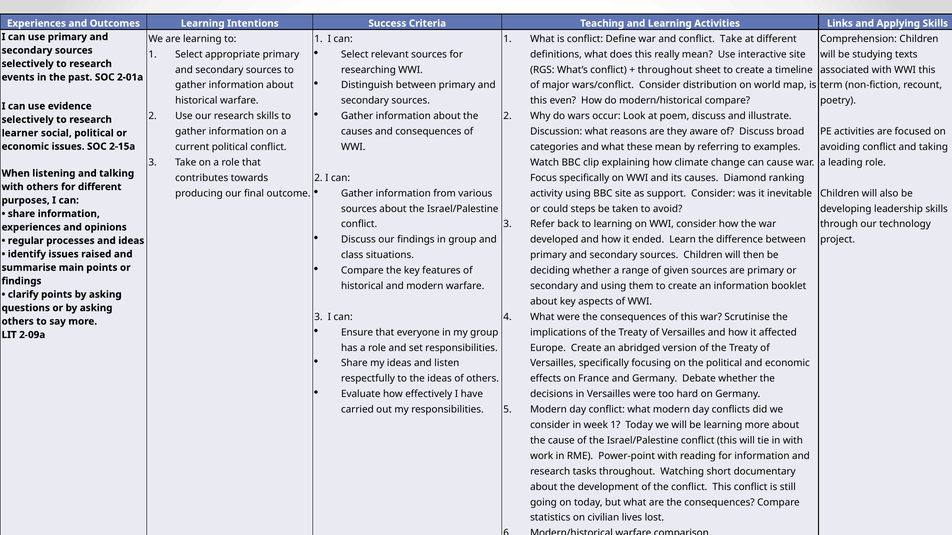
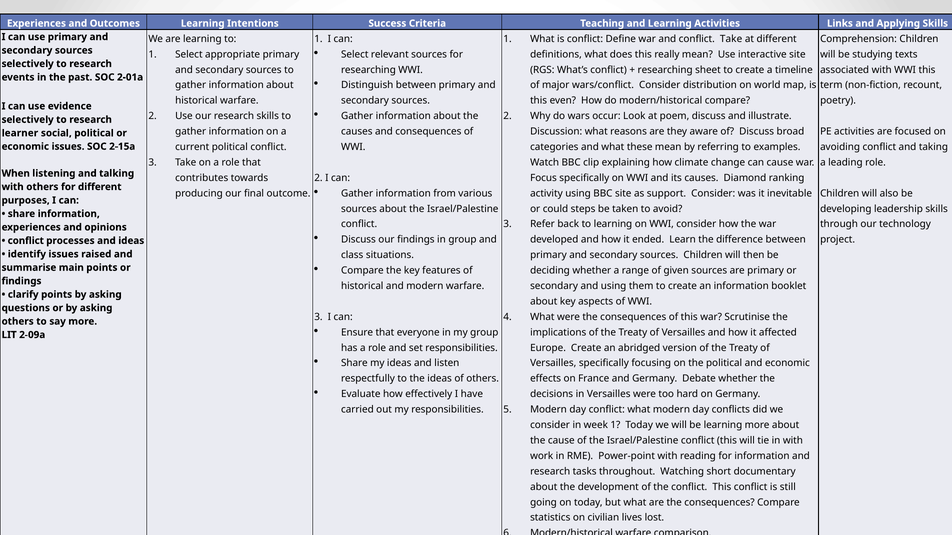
throughout at (665, 70): throughout -> researching
regular at (26, 241): regular -> conflict
